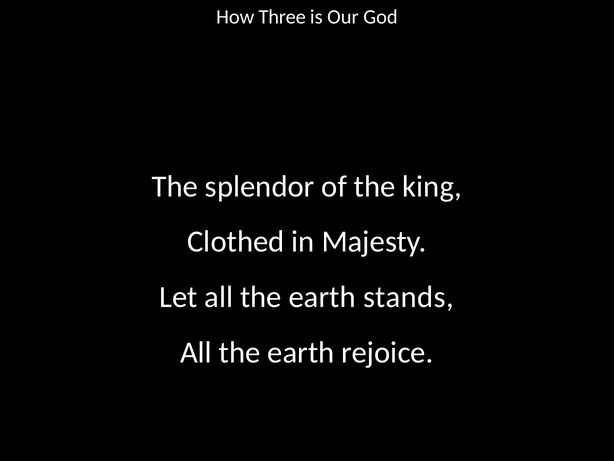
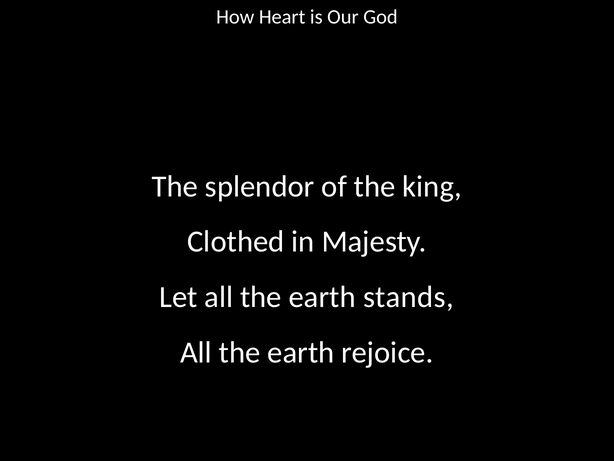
Three: Three -> Heart
